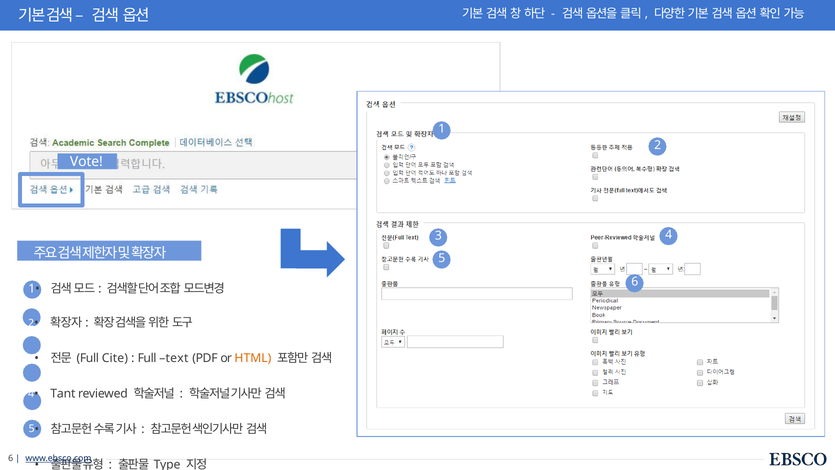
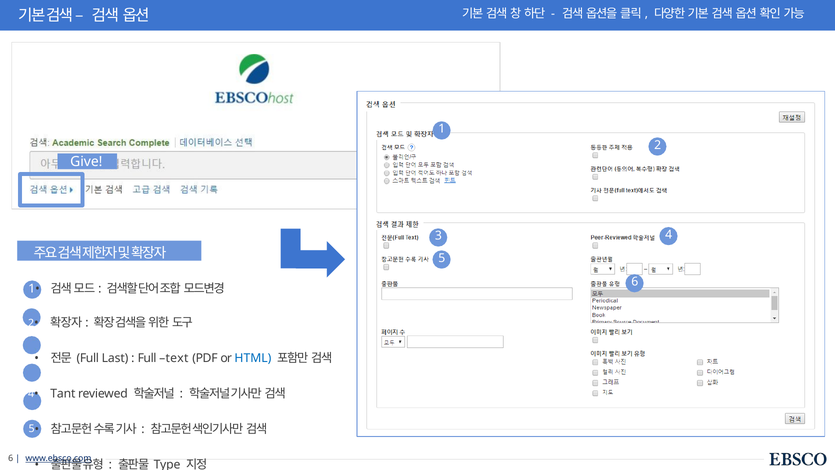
Vote: Vote -> Give
Cite: Cite -> Last
HTML colour: orange -> blue
